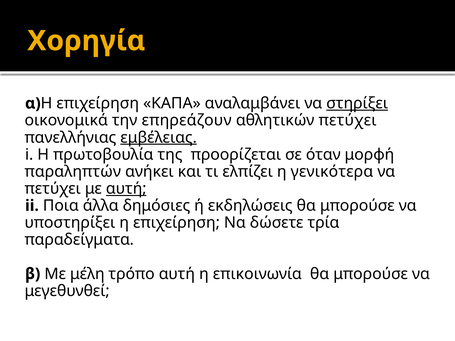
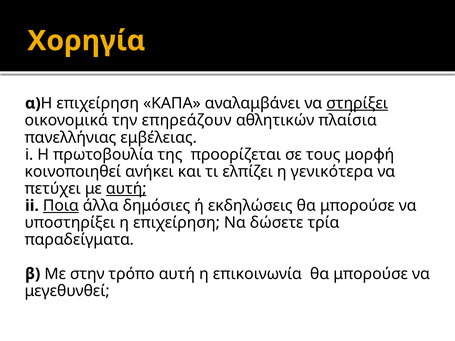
αθλητικών πετύχει: πετύχει -> πλαίσια
εμβέλειας underline: present -> none
όταν: όταν -> τους
παραληπτών: παραληπτών -> κοινοποιηθεί
Ποια underline: none -> present
μέλη: μέλη -> στην
